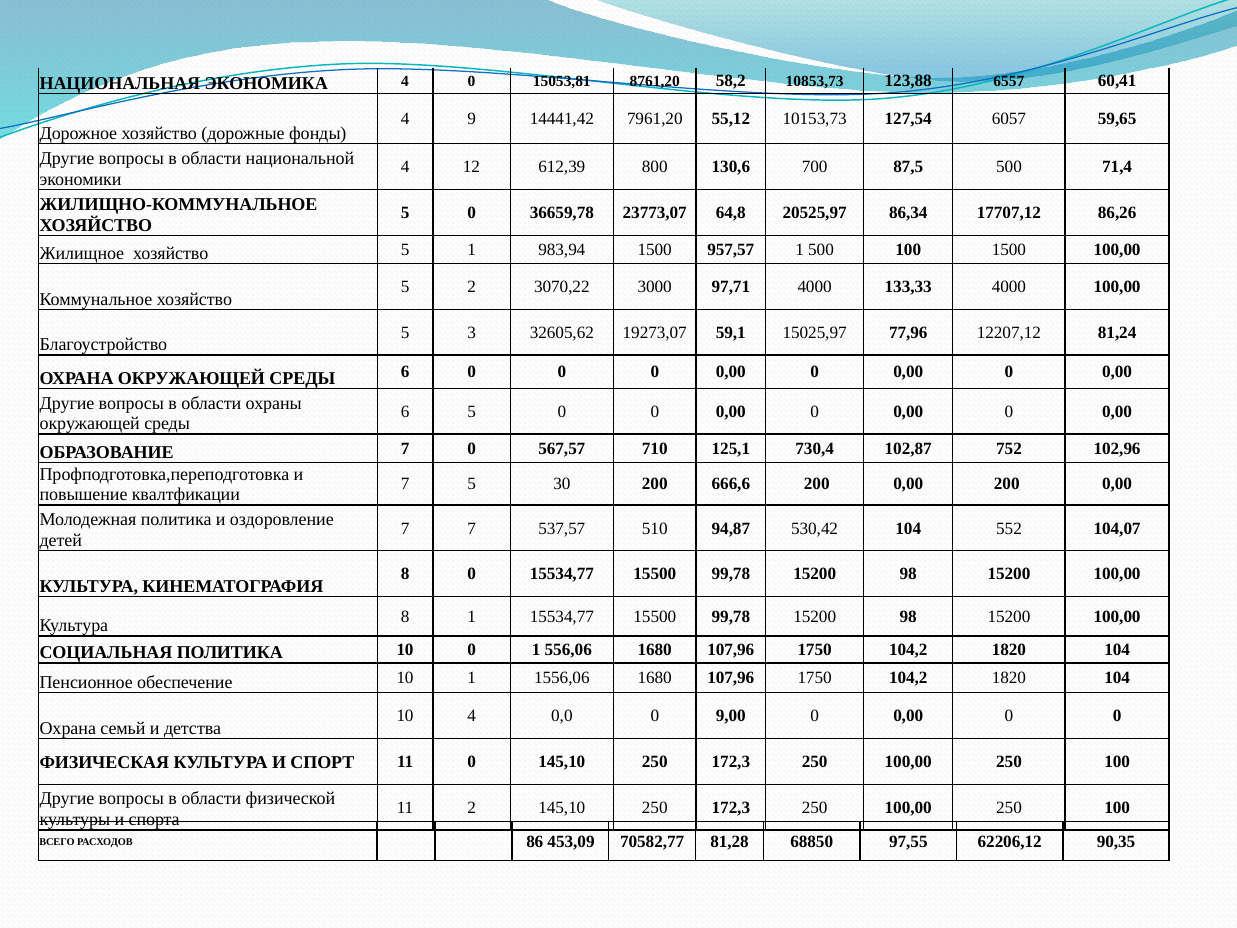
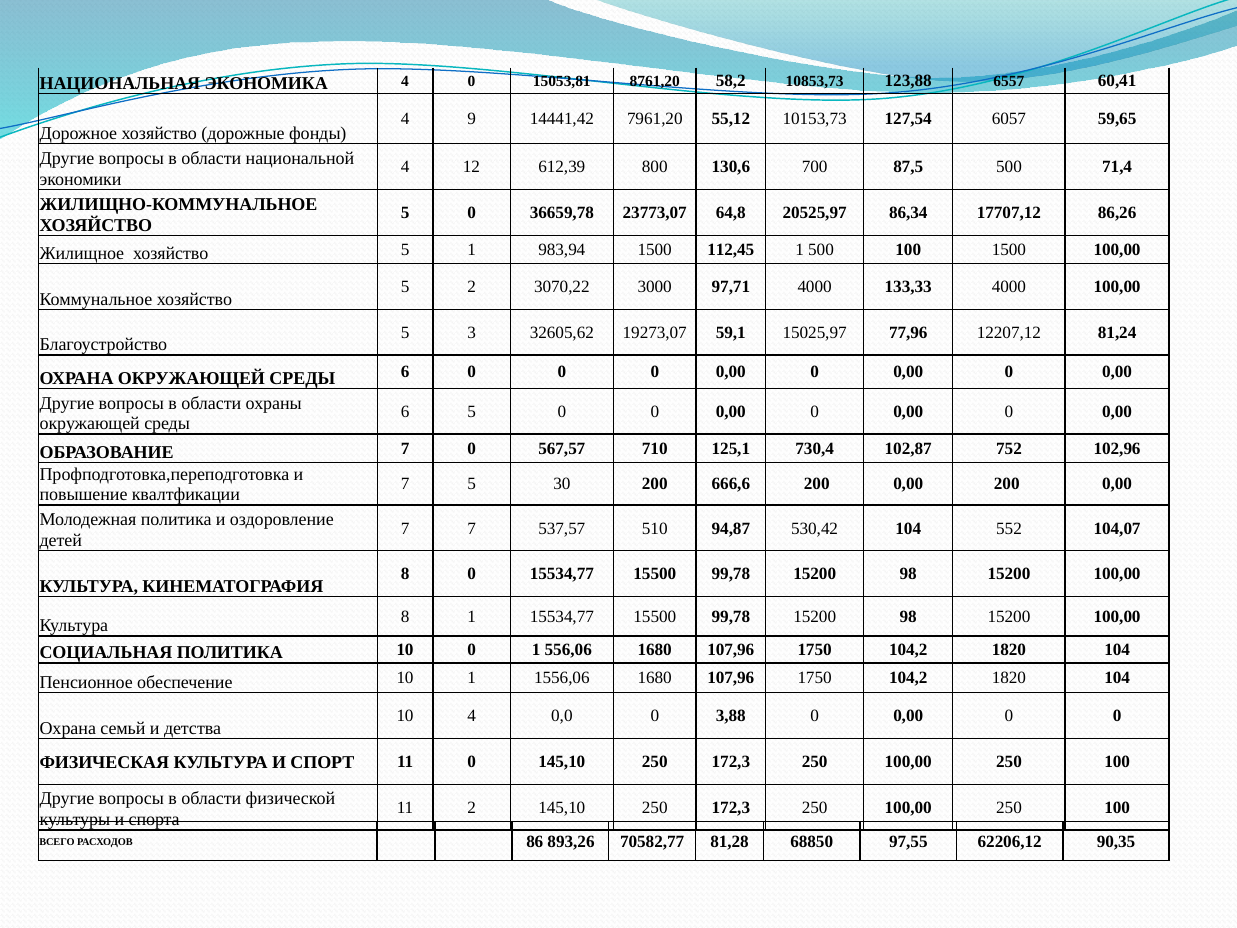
957,57: 957,57 -> 112,45
9,00: 9,00 -> 3,88
453,09: 453,09 -> 893,26
